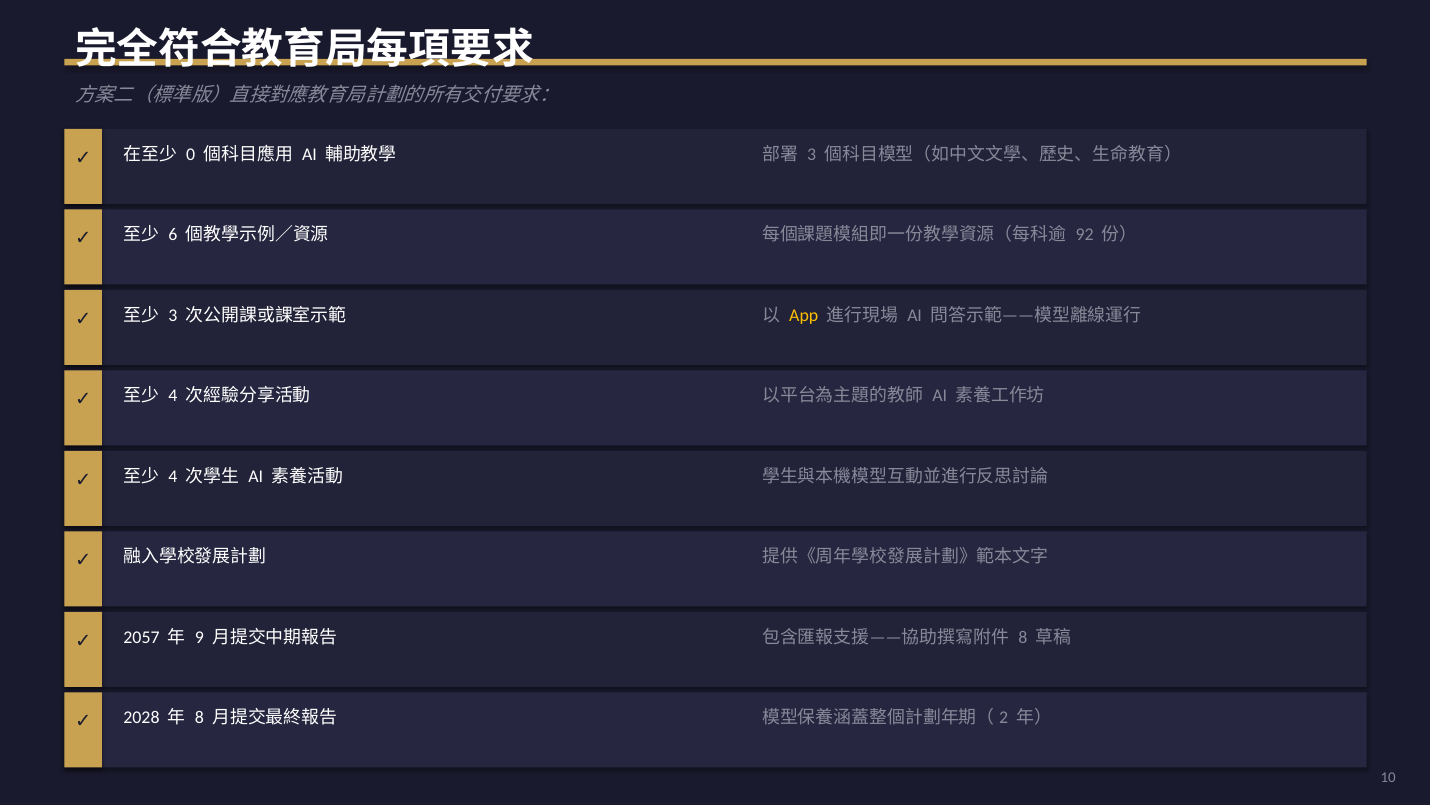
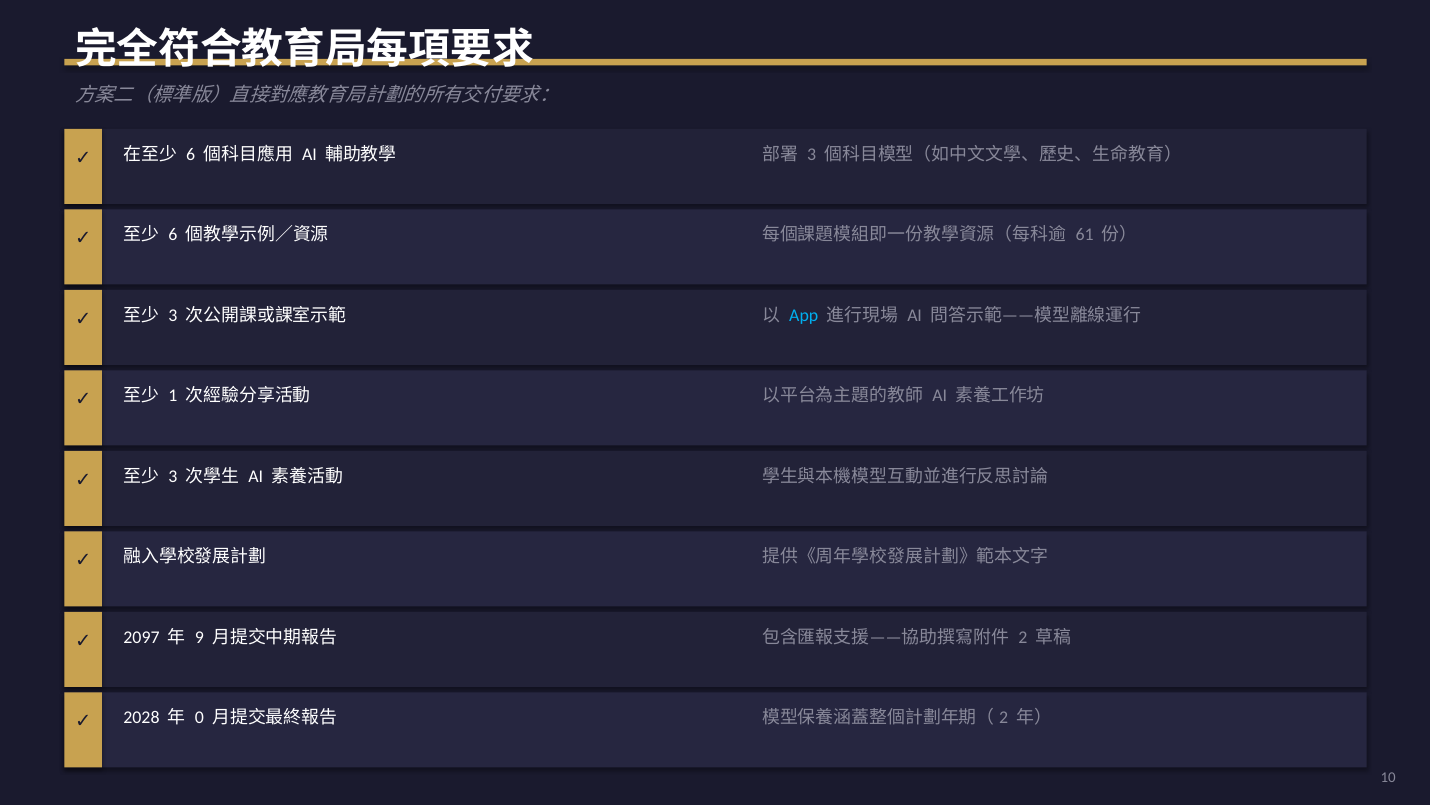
0 at (191, 155): 0 -> 6
92: 92 -> 61
App colour: yellow -> light blue
4 at (173, 396): 4 -> 1
4 at (173, 477): 4 -> 3
2057: 2057 -> 2097
8 at (1023, 638): 8 -> 2
8 at (200, 718): 8 -> 0
